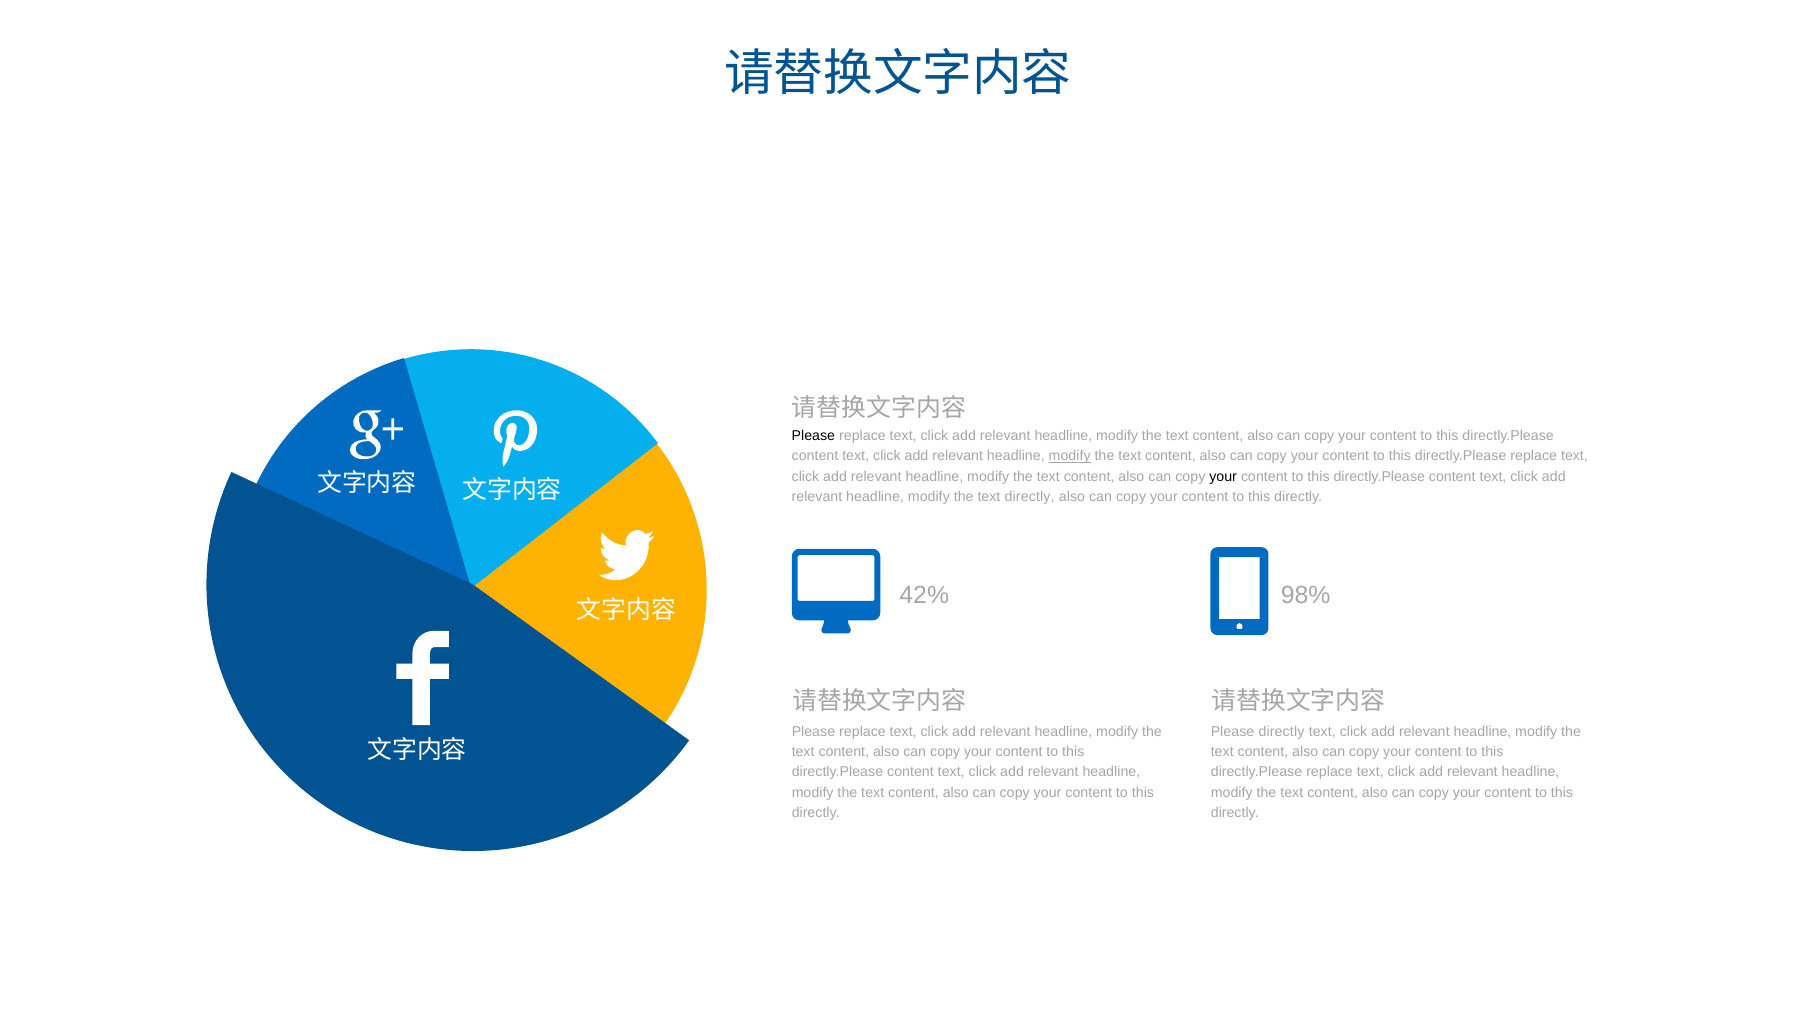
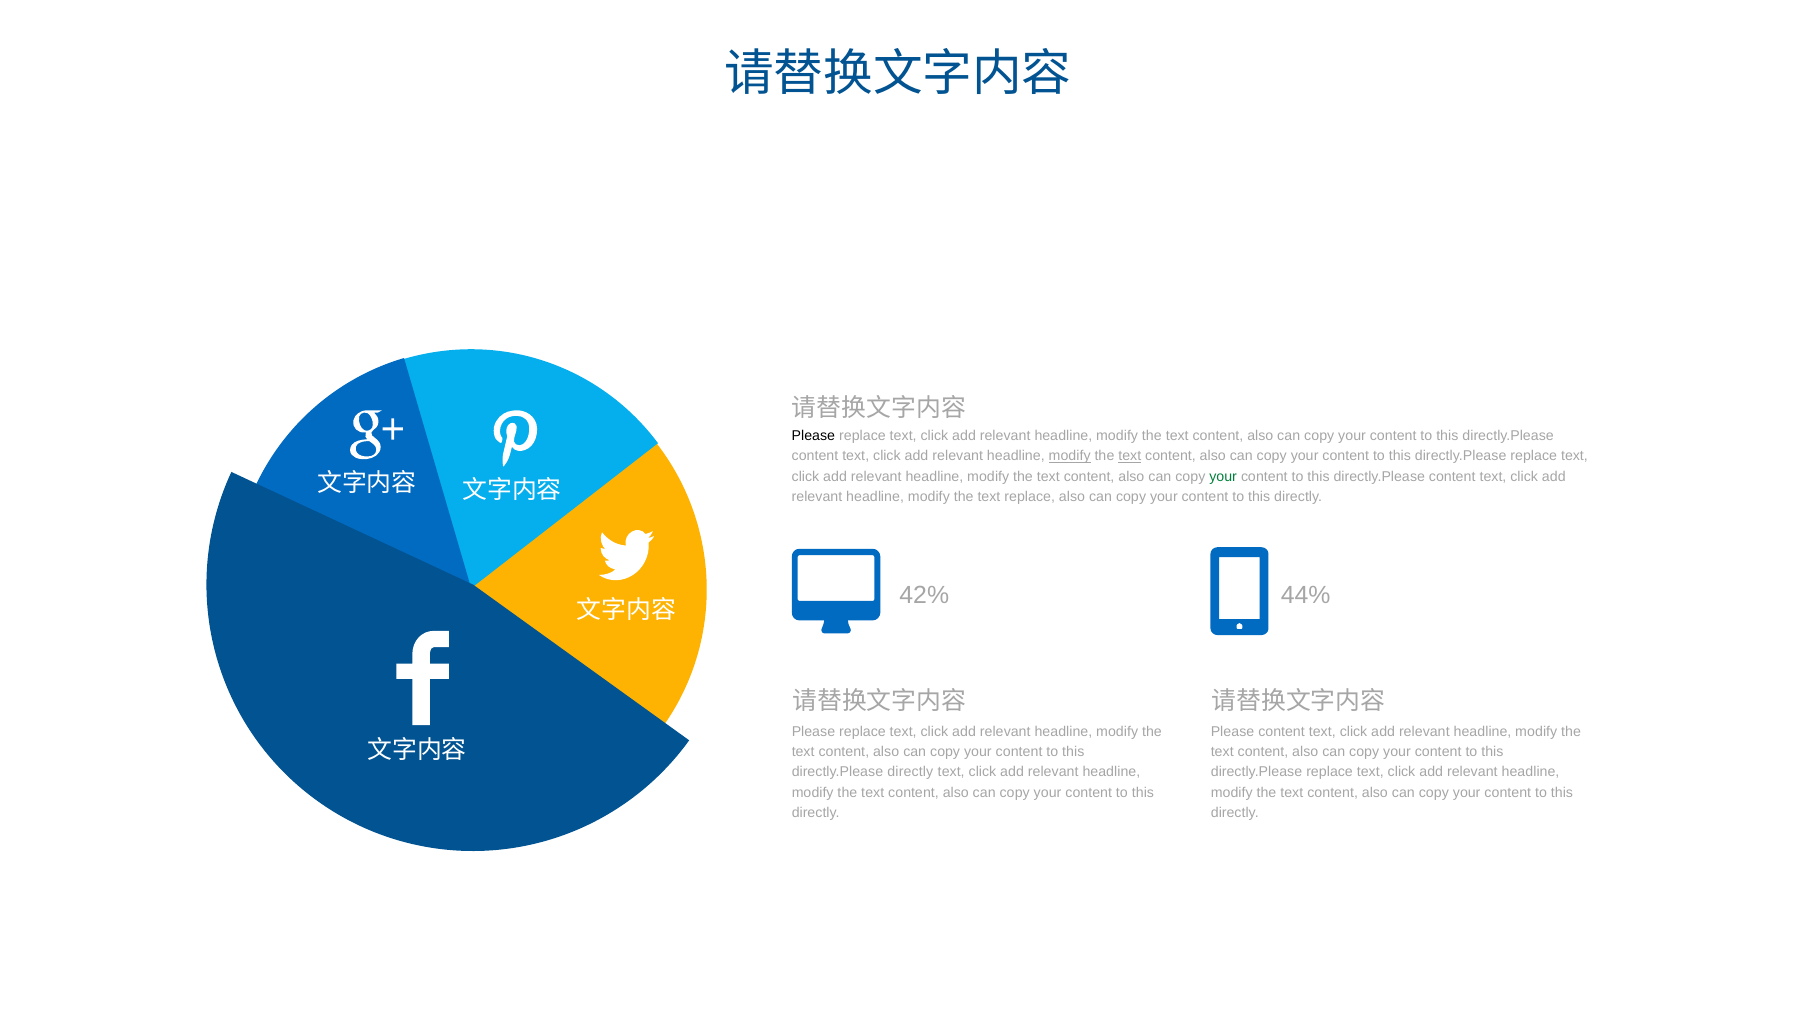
text at (1130, 456) underline: none -> present
your at (1223, 477) colour: black -> green
text directly: directly -> replace
98%: 98% -> 44%
Please directly: directly -> content
content at (910, 772): content -> directly
